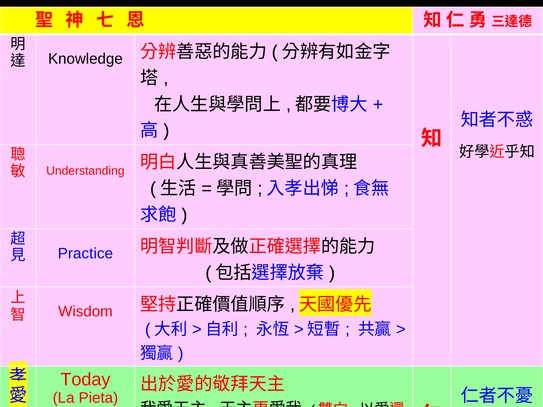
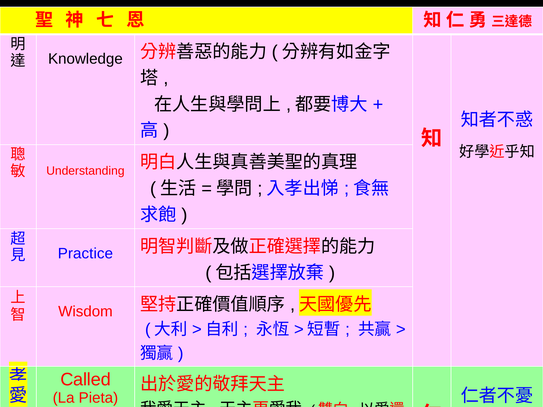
Today: Today -> Called
